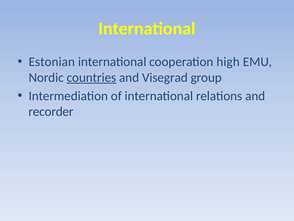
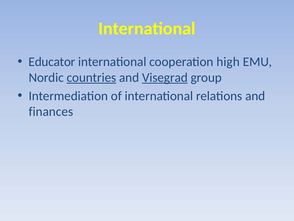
Estonian: Estonian -> Educator
Visegrad underline: none -> present
recorder: recorder -> finances
